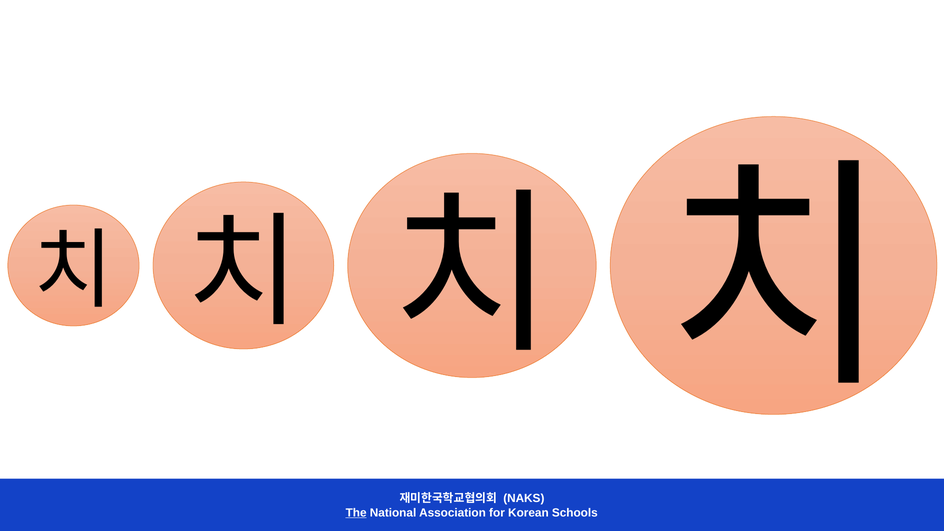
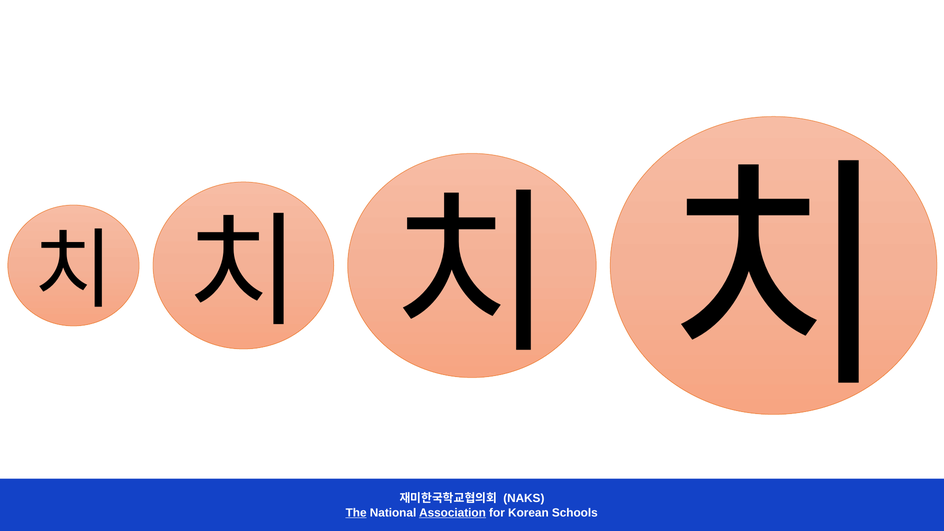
Association underline: none -> present
